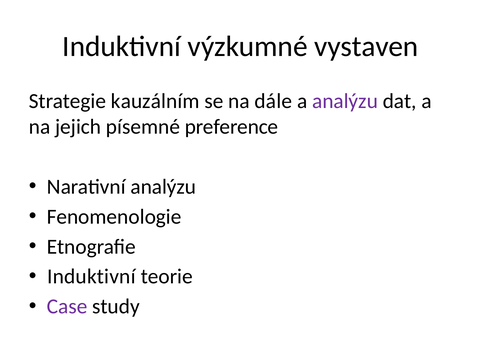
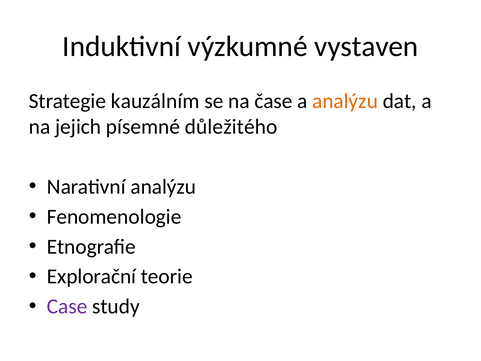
dále: dále -> čase
analýzu at (345, 101) colour: purple -> orange
preference: preference -> důležitého
Induktivní at (91, 276): Induktivní -> Explorační
